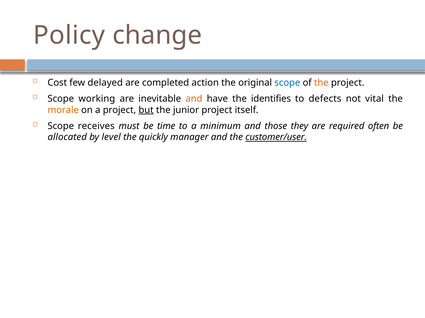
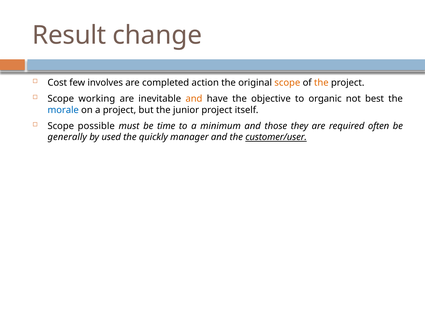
Policy: Policy -> Result
delayed: delayed -> involves
scope at (287, 83) colour: blue -> orange
identifies: identifies -> objective
defects: defects -> organic
vital: vital -> best
morale colour: orange -> blue
but underline: present -> none
receives: receives -> possible
allocated: allocated -> generally
level: level -> used
